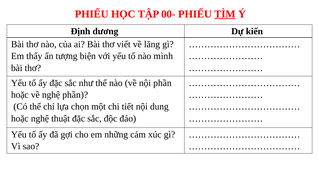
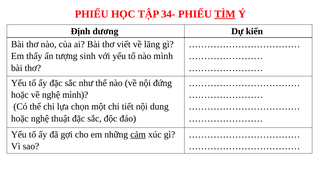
00-: 00- -> 34-
biện: biện -> sinh
nội phần: phần -> đứng
nghệ phần: phần -> mình
cảm underline: none -> present
